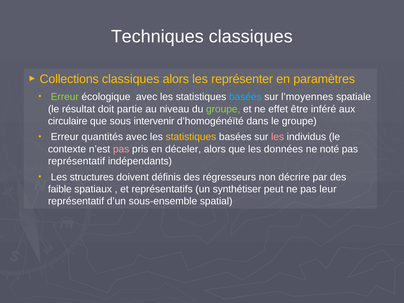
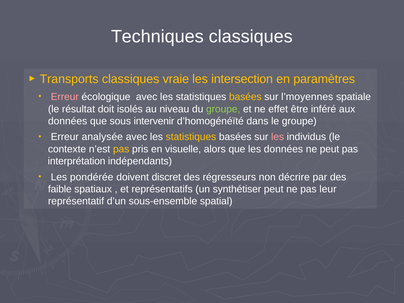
Collections: Collections -> Transports
classiques alors: alors -> vraie
représenter: représenter -> intersection
Erreur at (65, 97) colour: light green -> pink
basées at (245, 97) colour: light blue -> yellow
partie: partie -> isolés
circulaire at (68, 121): circulaire -> données
quantités: quantités -> analysée
pas at (121, 149) colour: pink -> yellow
déceler: déceler -> visuelle
ne noté: noté -> peut
représentatif at (77, 161): représentatif -> interprétation
structures: structures -> pondérée
définis: définis -> discret
